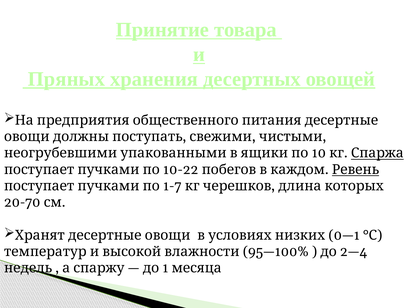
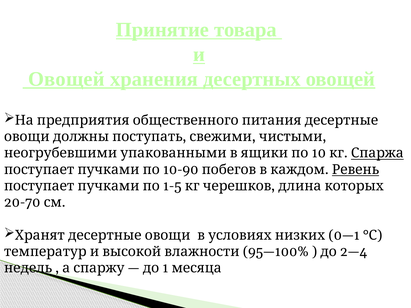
Пряных at (66, 79): Пряных -> Овощей
10-22: 10-22 -> 10-90
1-7: 1-7 -> 1-5
